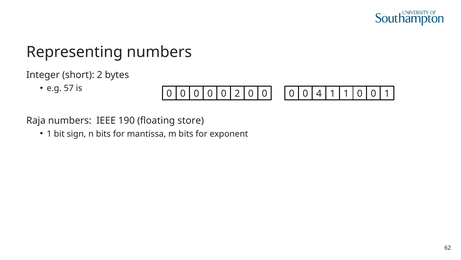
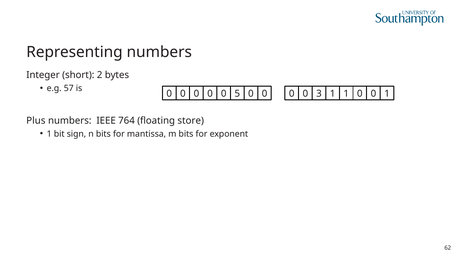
0 2: 2 -> 5
4: 4 -> 3
Raja: Raja -> Plus
190: 190 -> 764
